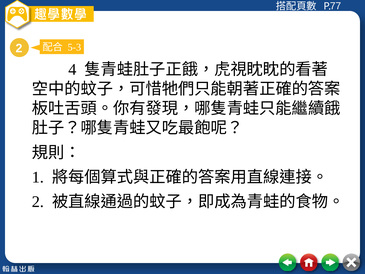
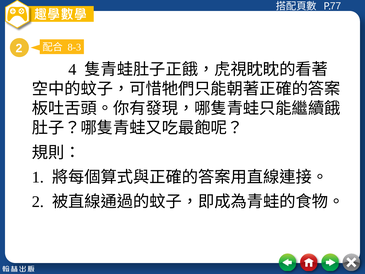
5-3: 5-3 -> 8-3
